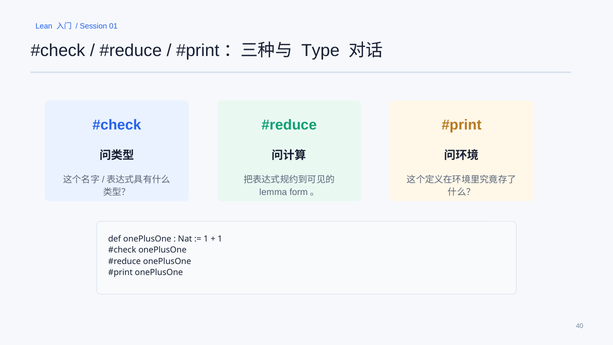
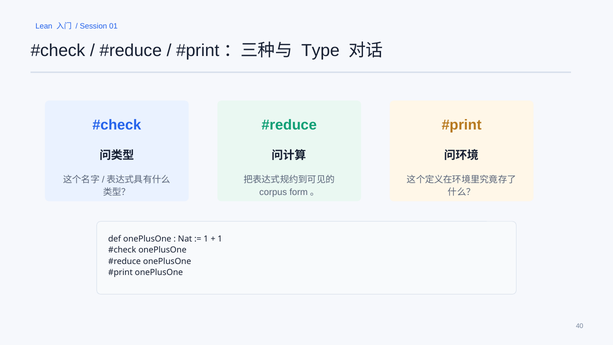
lemma: lemma -> corpus
